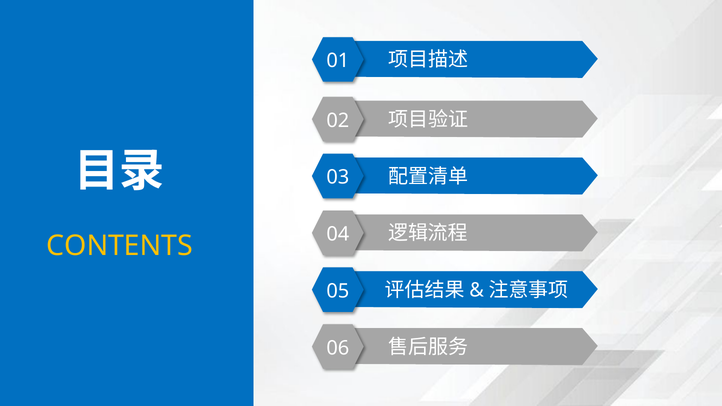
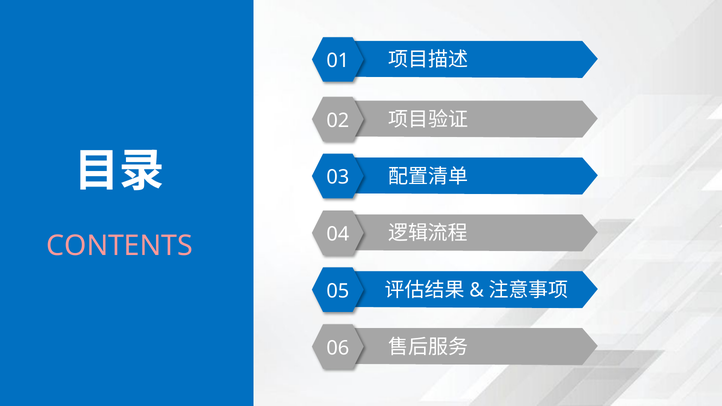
CONTENTS colour: yellow -> pink
